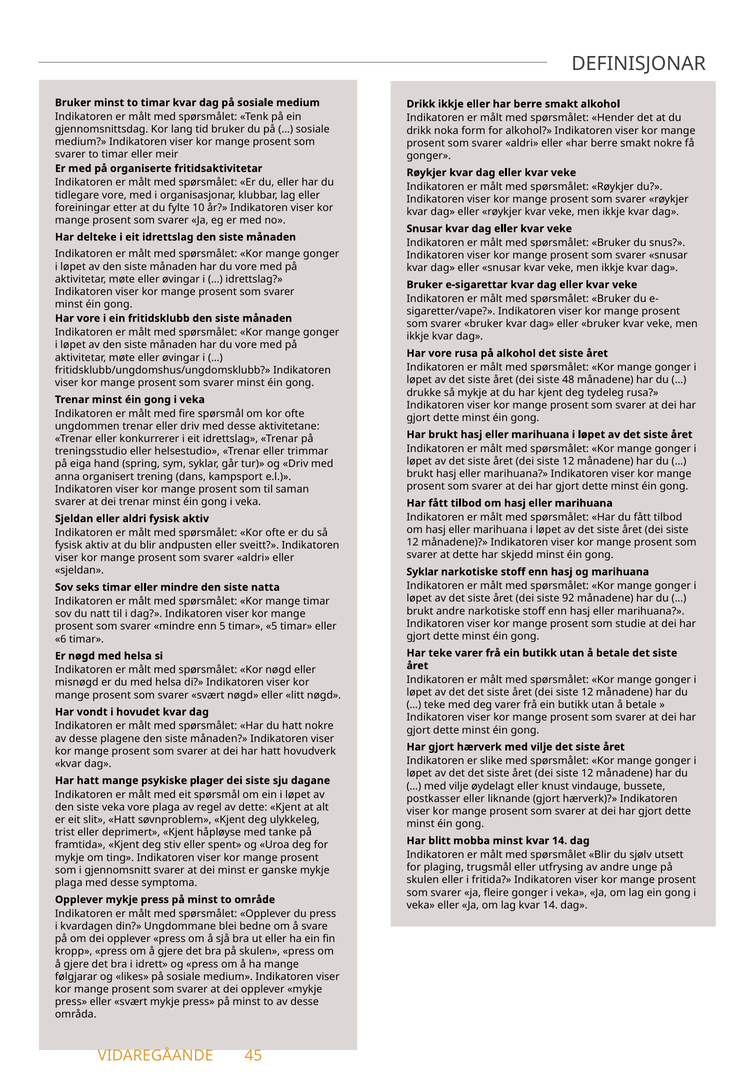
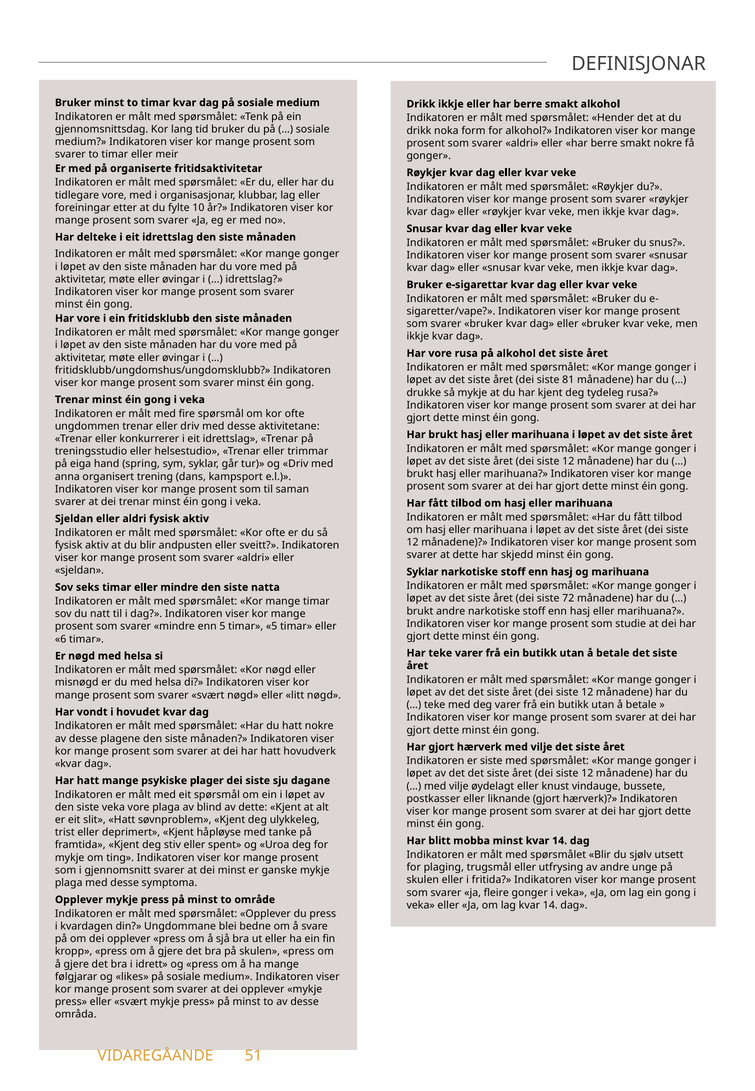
48: 48 -> 81
92: 92 -> 72
er slike: slike -> siste
regel: regel -> blind
45: 45 -> 51
